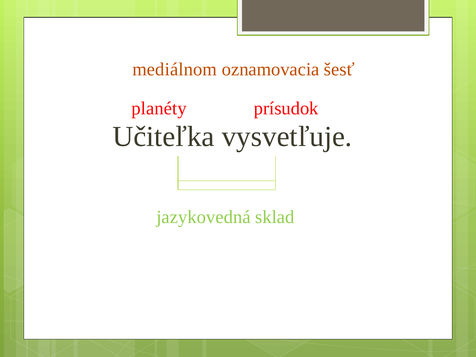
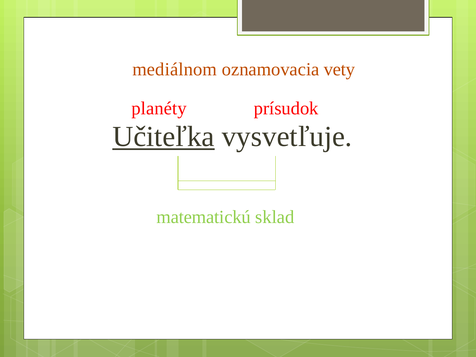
šesť: šesť -> vety
Učiteľka underline: none -> present
jazykovedná: jazykovedná -> matematickú
